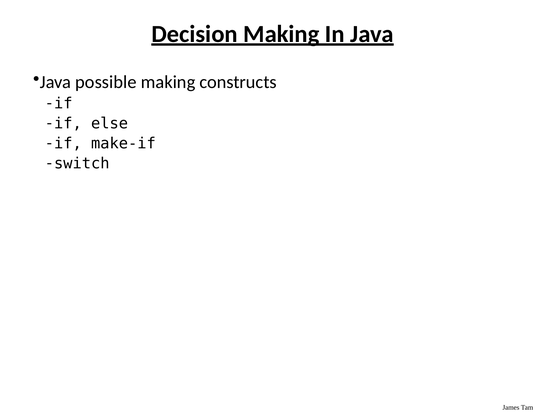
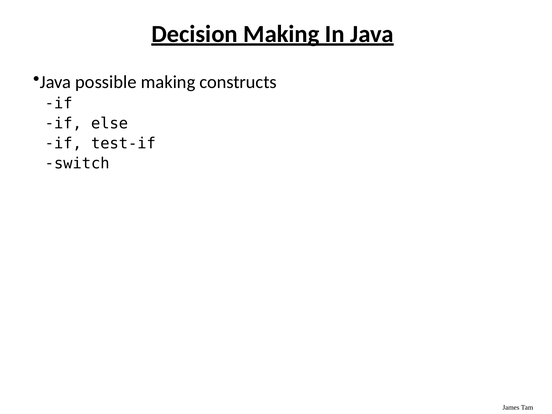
make-if: make-if -> test-if
